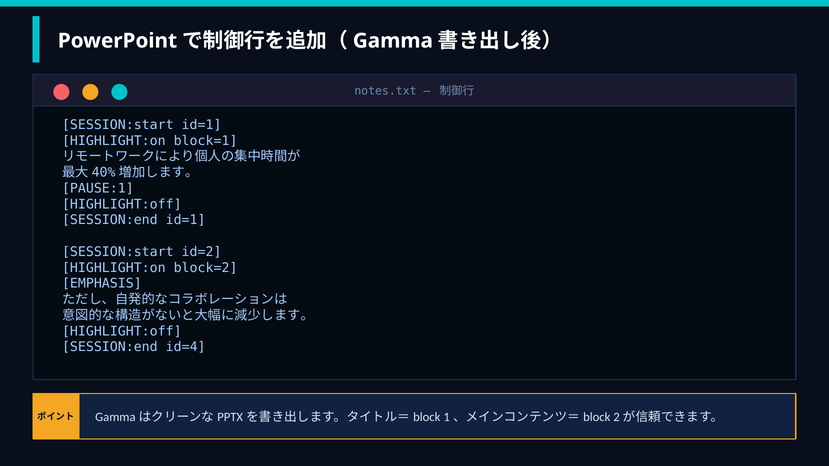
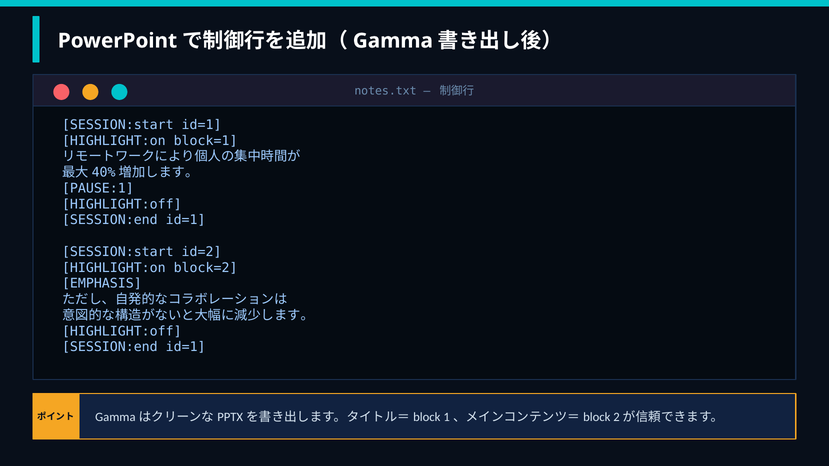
id=4 at (186, 347): id=4 -> id=1
